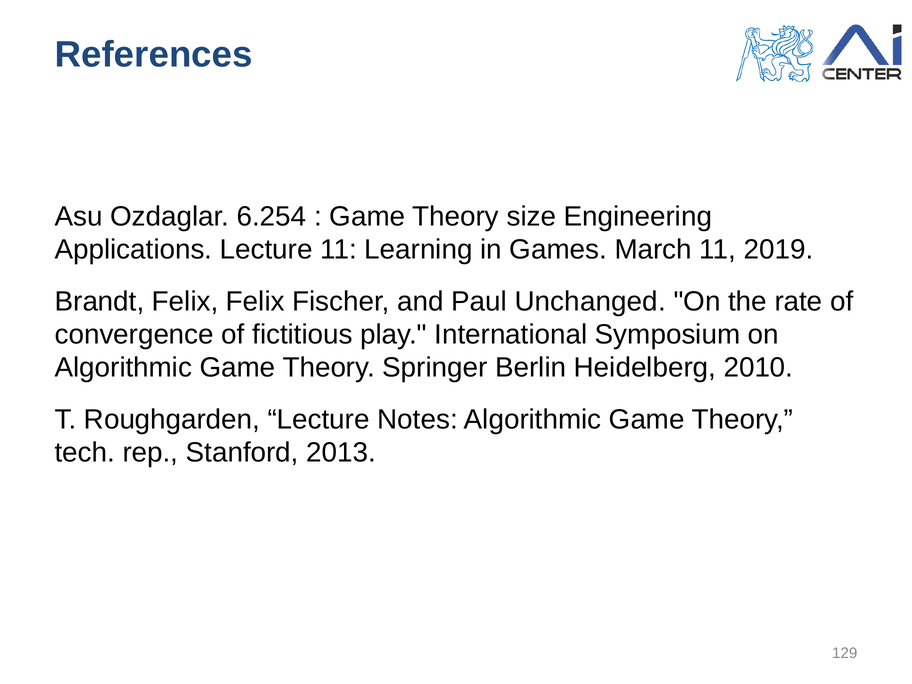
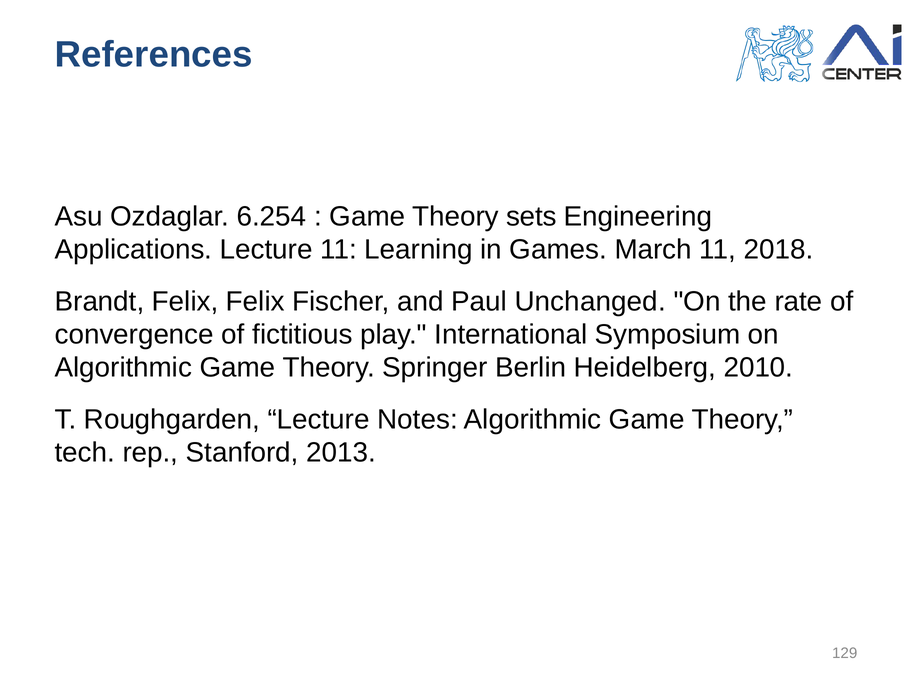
size: size -> sets
2019: 2019 -> 2018
